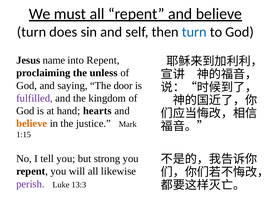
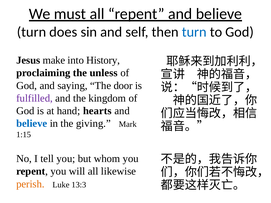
name: name -> make
into Repent: Repent -> History
believe at (32, 124) colour: orange -> blue
justice: justice -> giving
strong: strong -> whom
perish colour: purple -> orange
